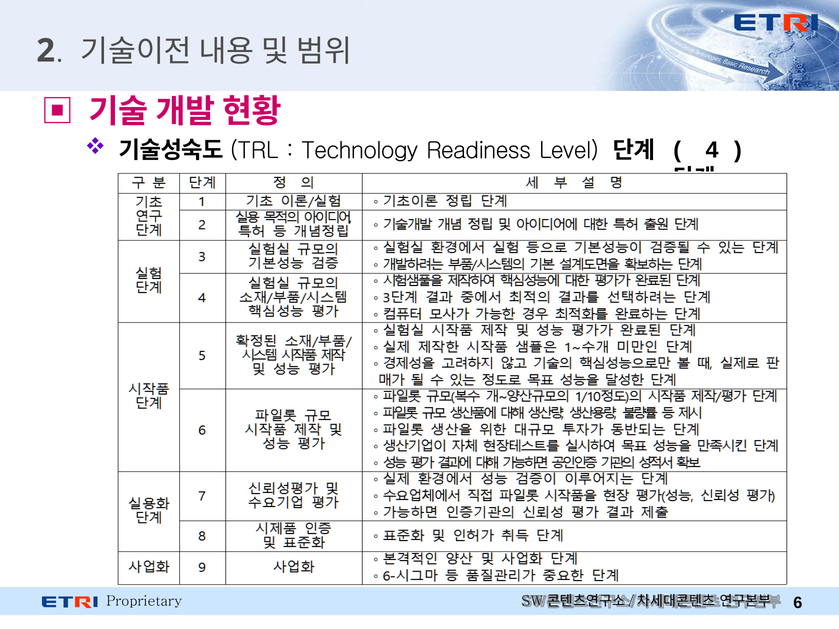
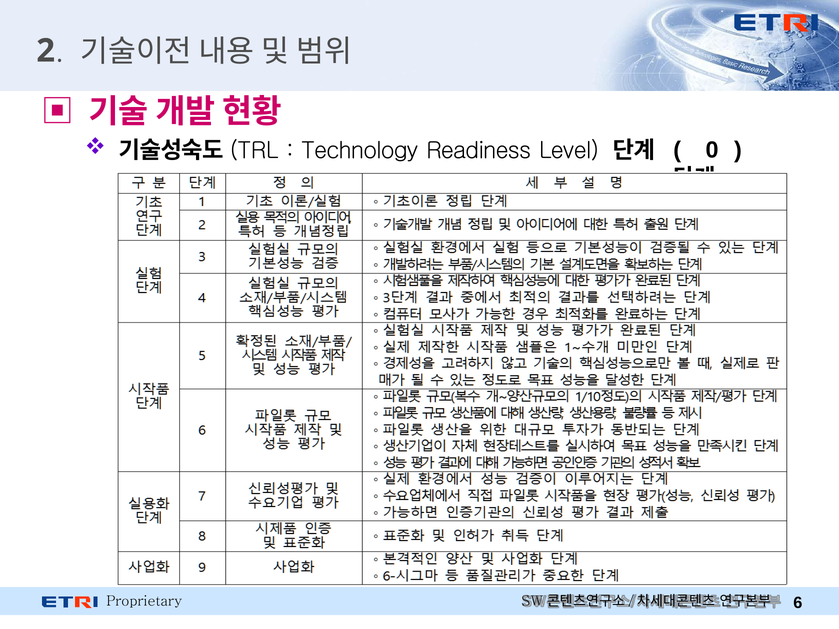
4: 4 -> 0
